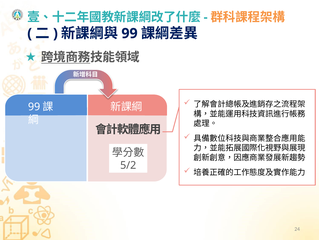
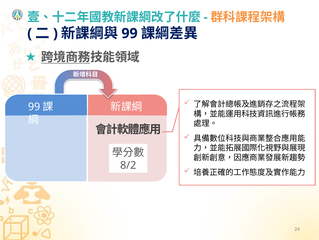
5/2: 5/2 -> 8/2
